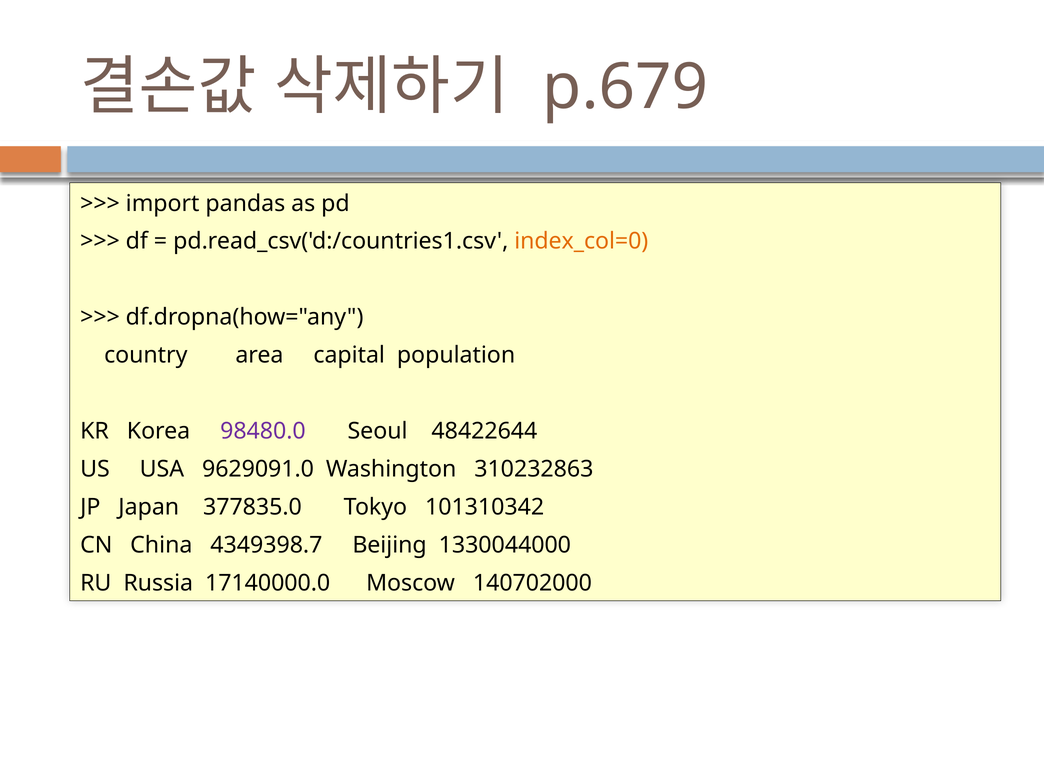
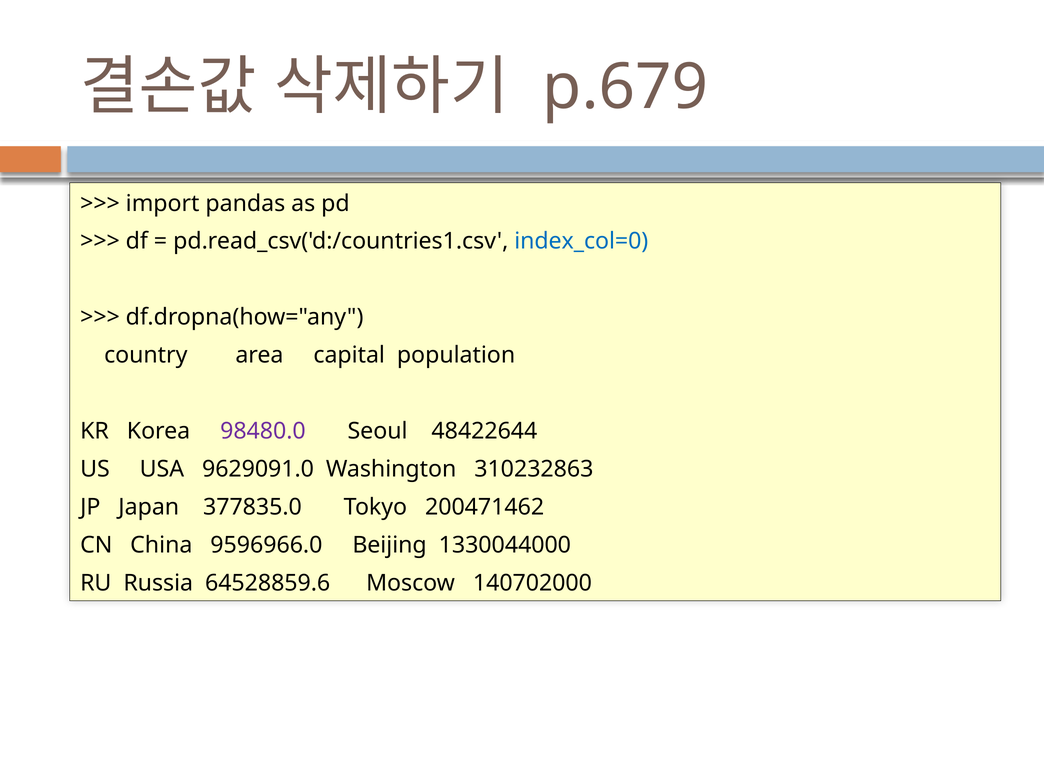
index_col=0 colour: orange -> blue
101310342: 101310342 -> 200471462
4349398.7: 4349398.7 -> 9596966.0
17140000.0: 17140000.0 -> 64528859.6
